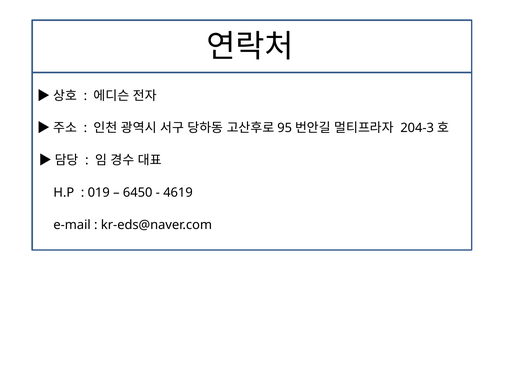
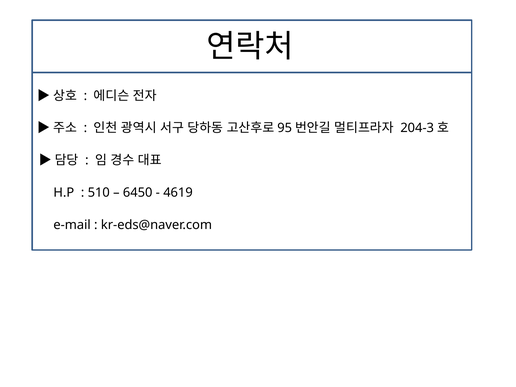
019: 019 -> 510
